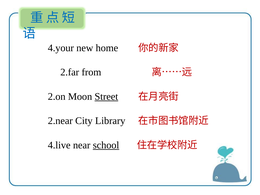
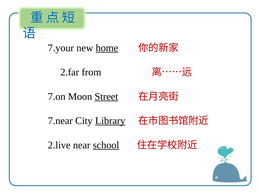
4.your: 4.your -> 7.your
home underline: none -> present
2.on: 2.on -> 7.on
2.near: 2.near -> 7.near
Library underline: none -> present
4.live: 4.live -> 2.live
